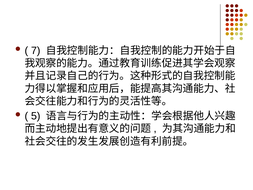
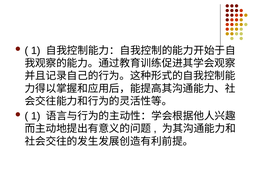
7 at (36, 50): 7 -> 1
5 at (36, 116): 5 -> 1
